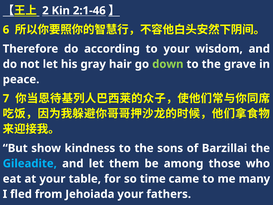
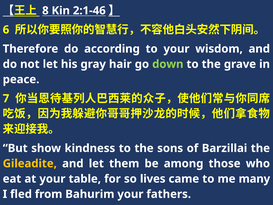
2: 2 -> 8
Gileadite colour: light blue -> yellow
time: time -> lives
Jehoiada: Jehoiada -> Bahurim
